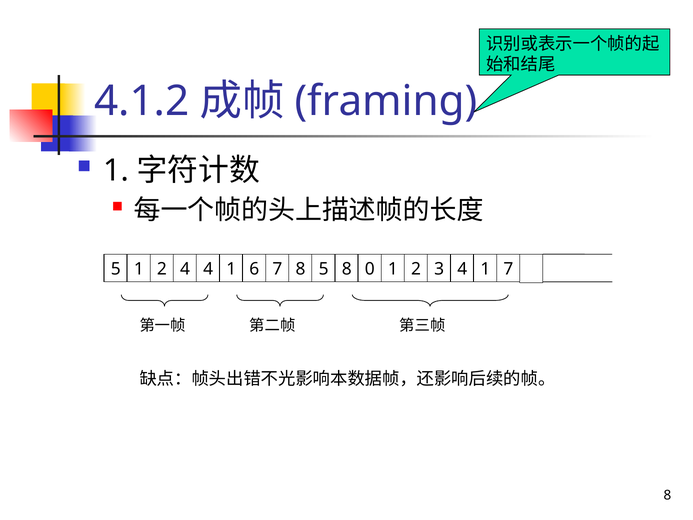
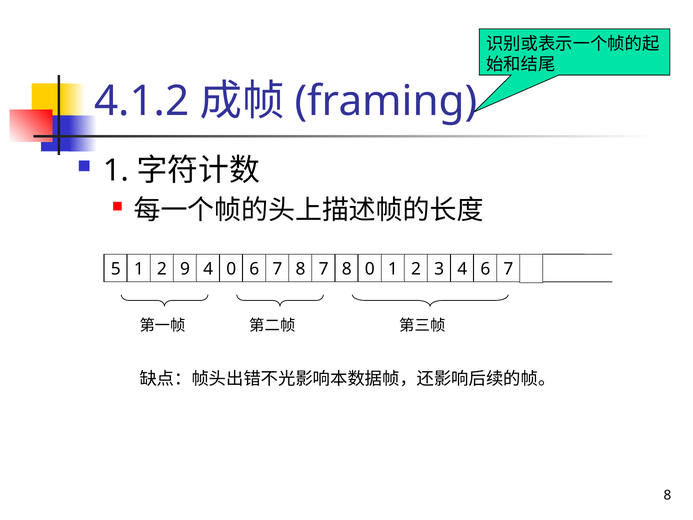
2 4: 4 -> 9
1 at (231, 269): 1 -> 0
8 5: 5 -> 7
3 4 1: 1 -> 6
